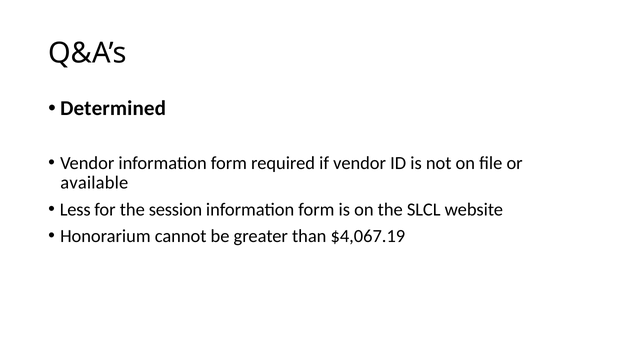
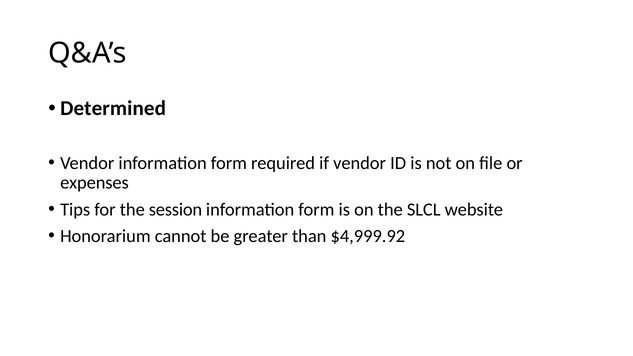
available: available -> expenses
Less: Less -> Tips
$4,067.19: $4,067.19 -> $4,999.92
